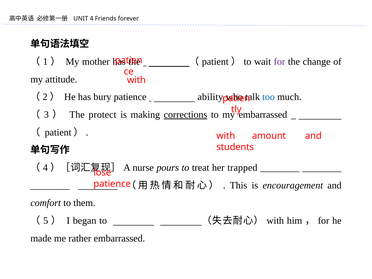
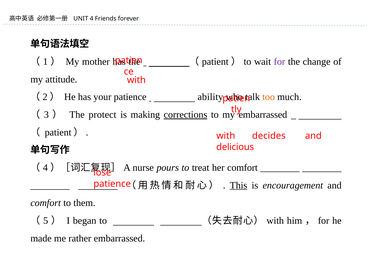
bury: bury -> your
too colour: blue -> orange
amount: amount -> decides
students: students -> delicious
her trapped: trapped -> comfort
This underline: none -> present
